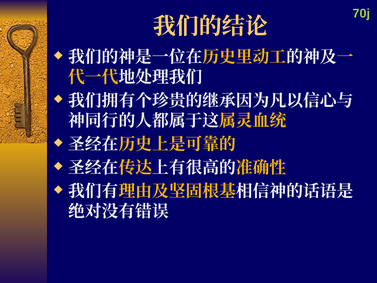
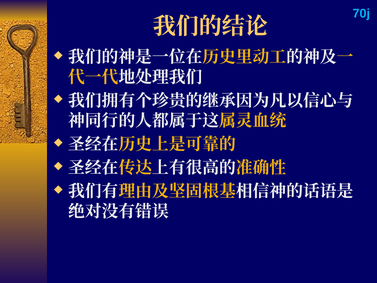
70j colour: light green -> light blue
